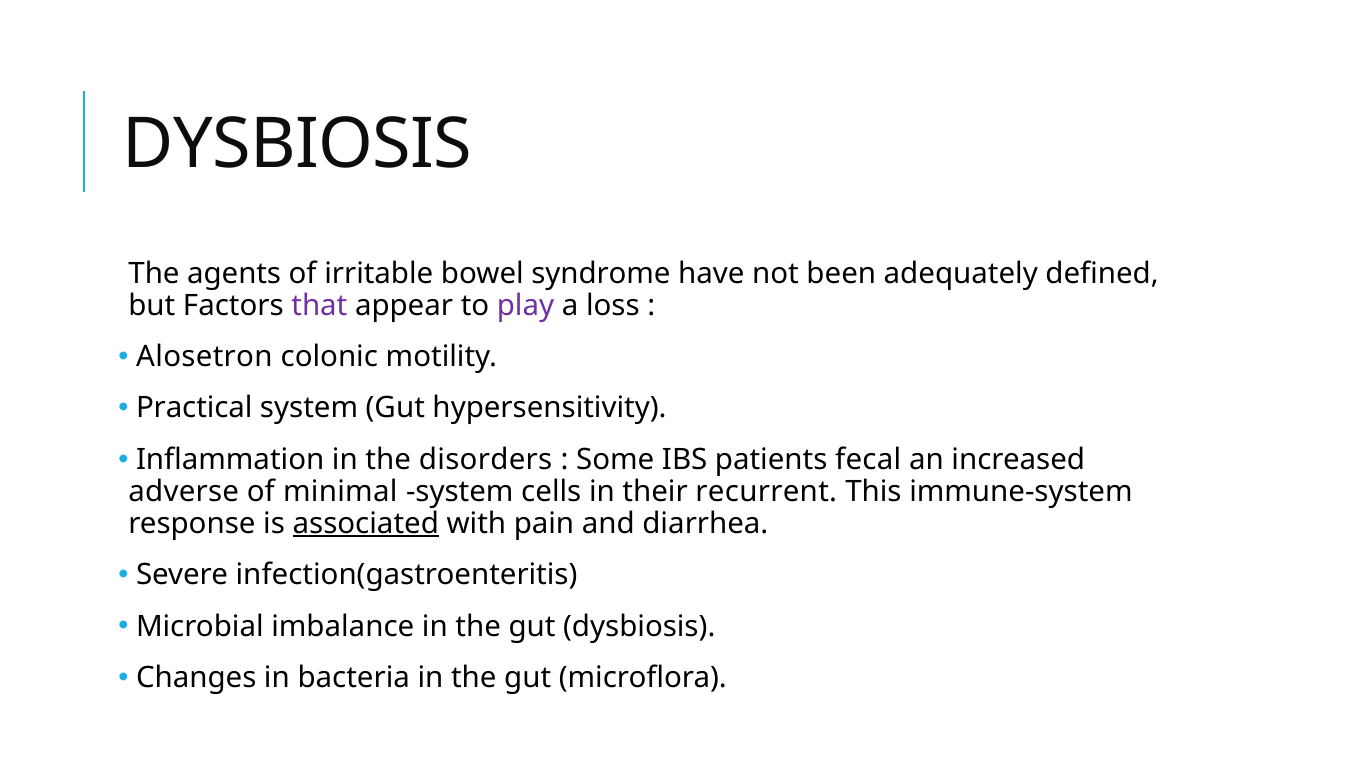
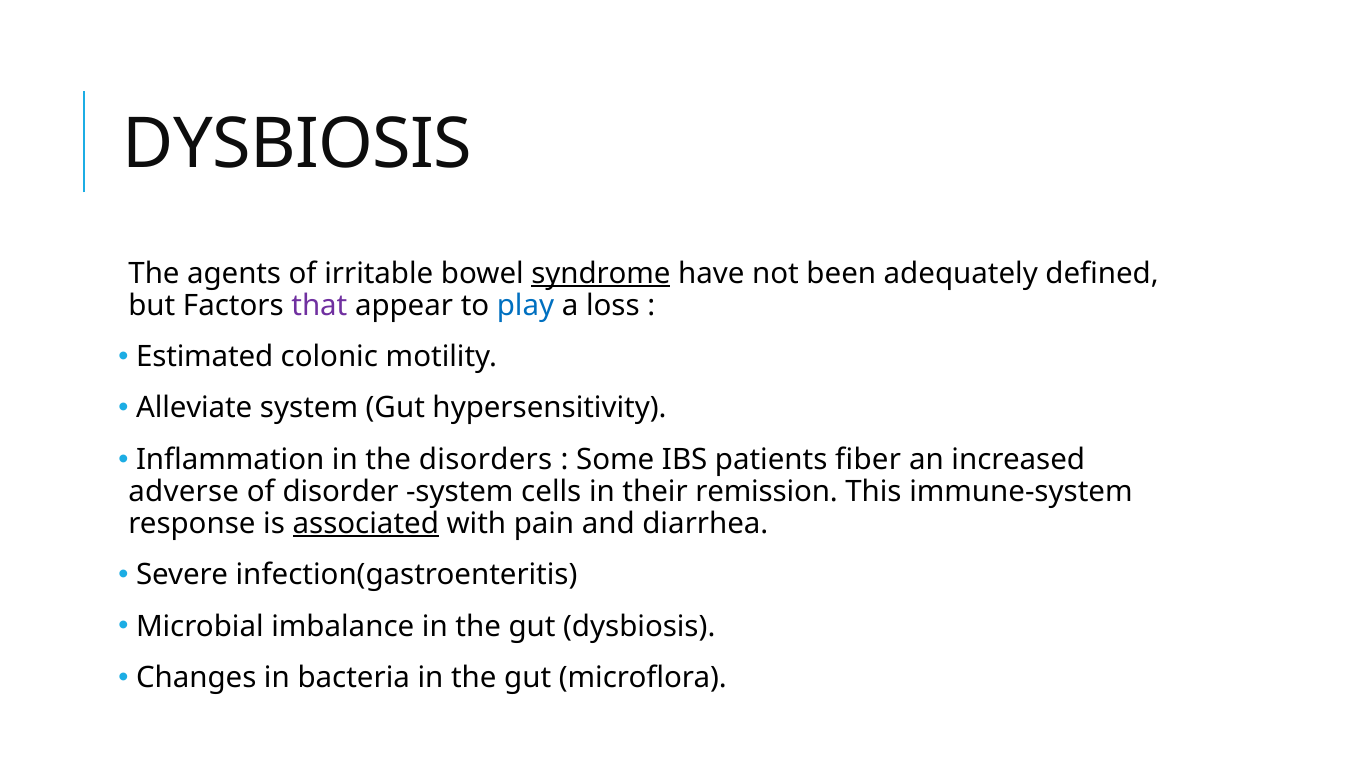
syndrome underline: none -> present
play colour: purple -> blue
Alosetron: Alosetron -> Estimated
Practical: Practical -> Alleviate
fecal: fecal -> fiber
minimal: minimal -> disorder
recurrent: recurrent -> remission
